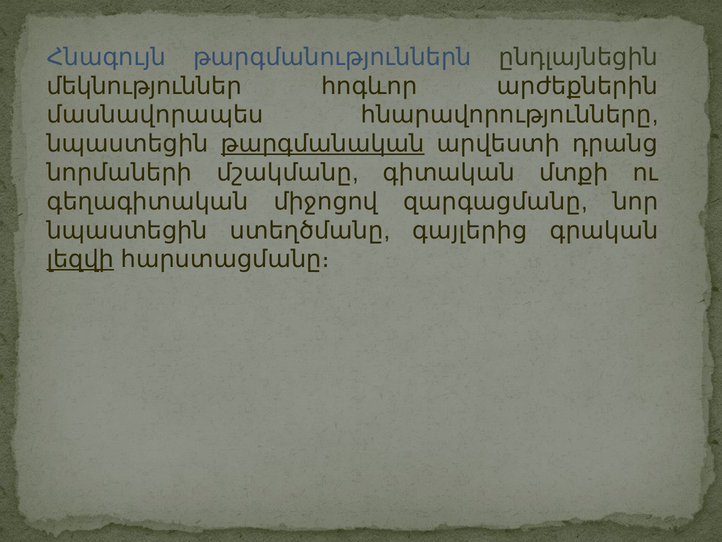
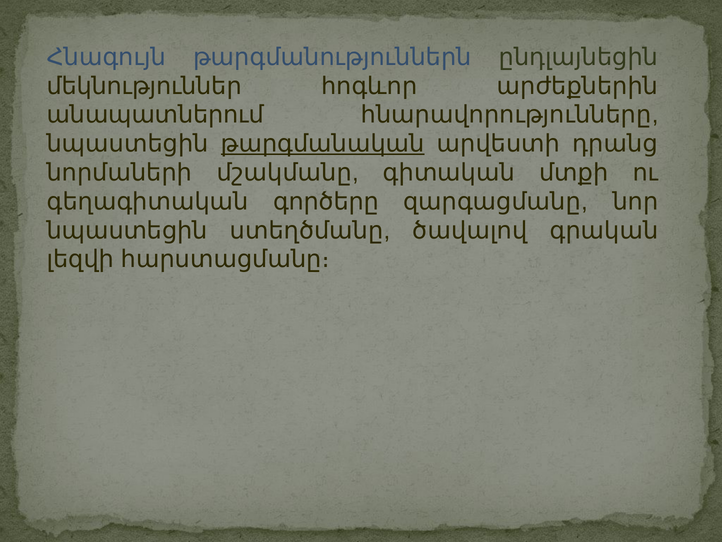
մասնավորապես: մասնավորապես -> անապատներում
միջոցով: միջոցով -> գործերը
գայլերից: գայլերից -> ծավալով
լեզվի underline: present -> none
